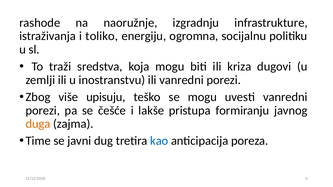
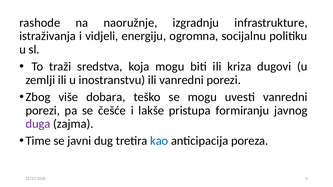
toliko: toliko -> vidjeli
upisuju: upisuju -> dobara
duga colour: orange -> purple
